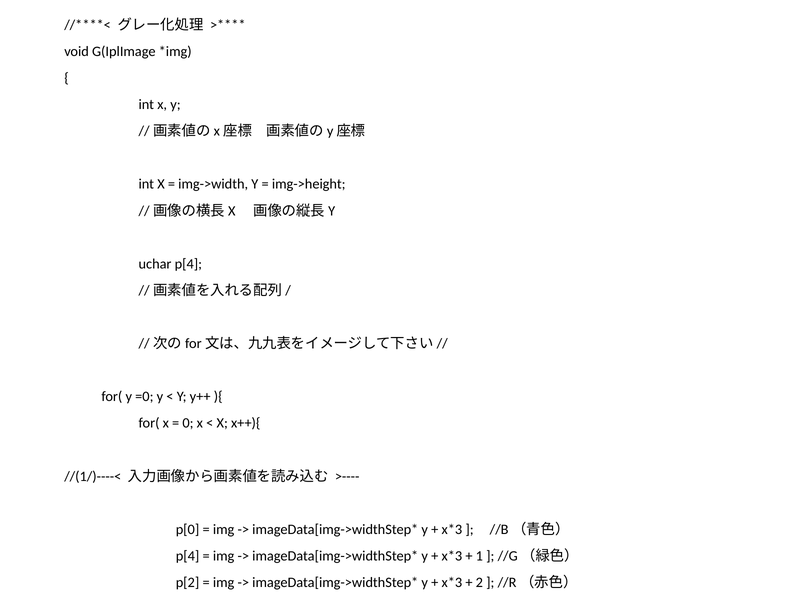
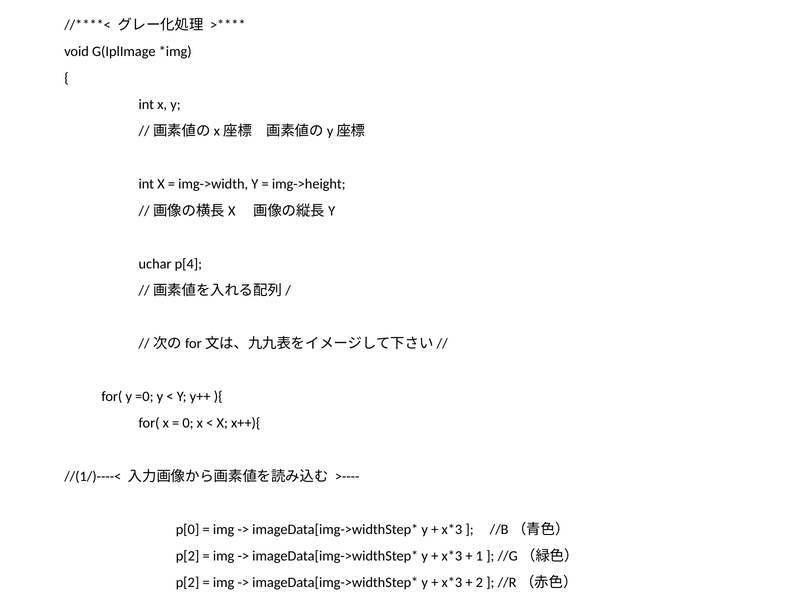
p[4 at (188, 556): p[4 -> p[2
